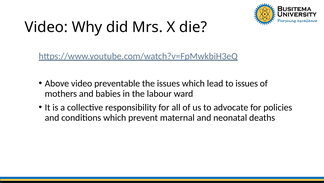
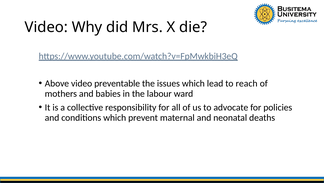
to issues: issues -> reach
